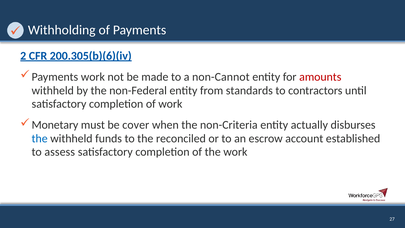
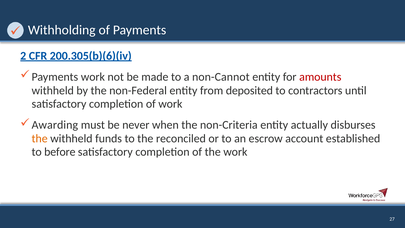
standards: standards -> deposited
Monetary: Monetary -> Awarding
cover: cover -> never
the at (40, 138) colour: blue -> orange
assess: assess -> before
